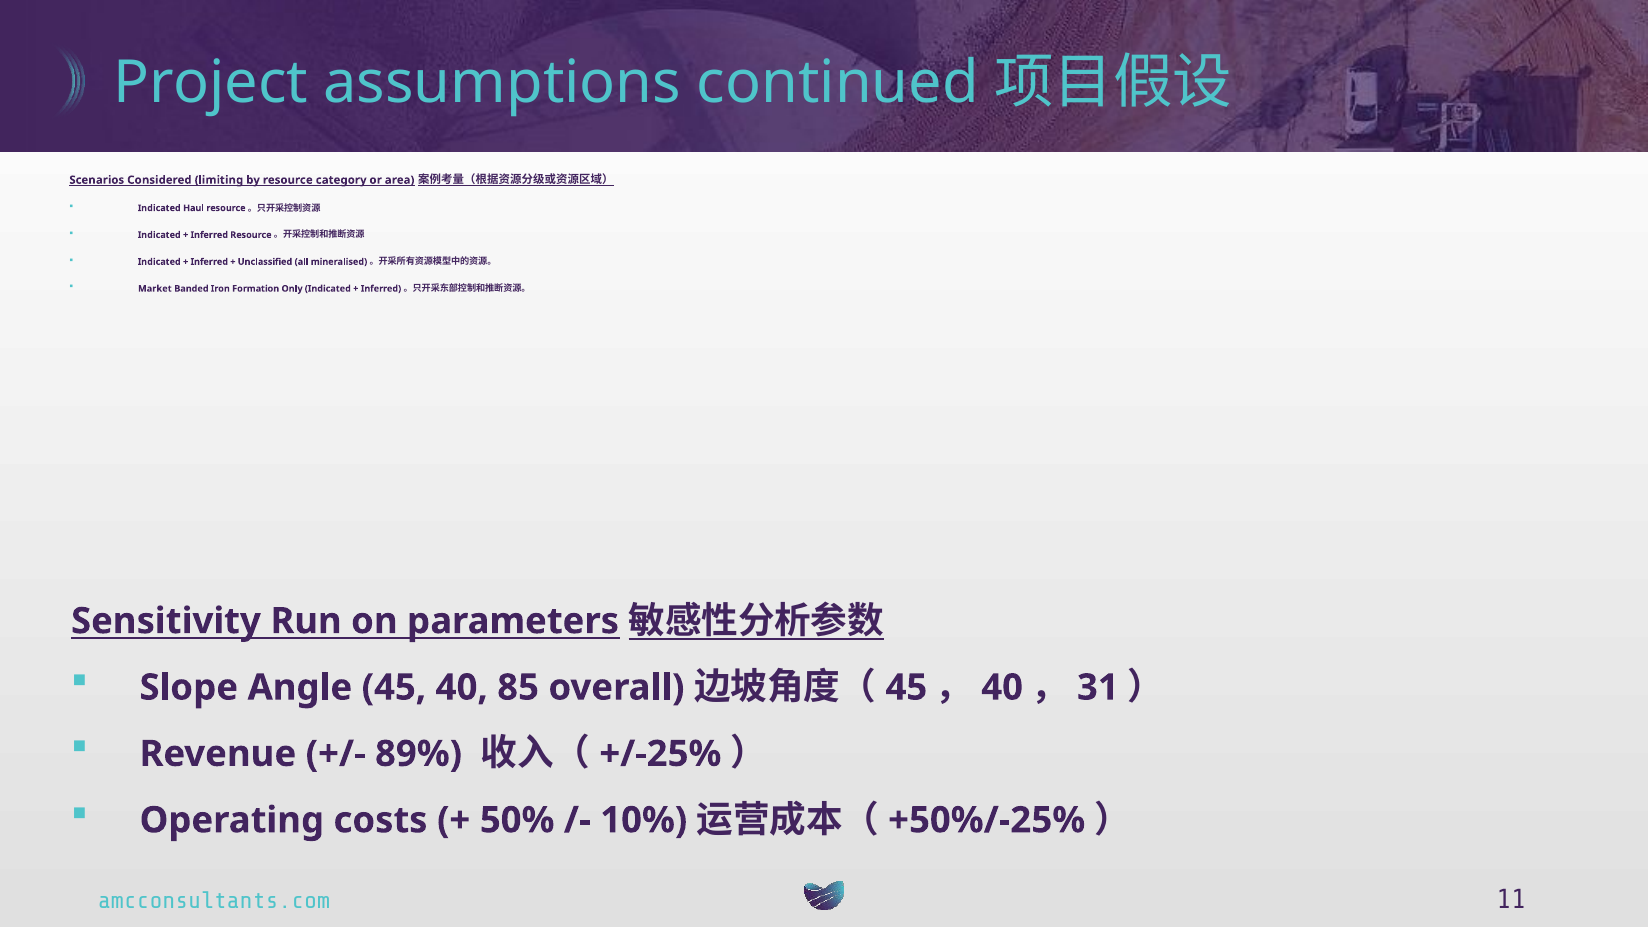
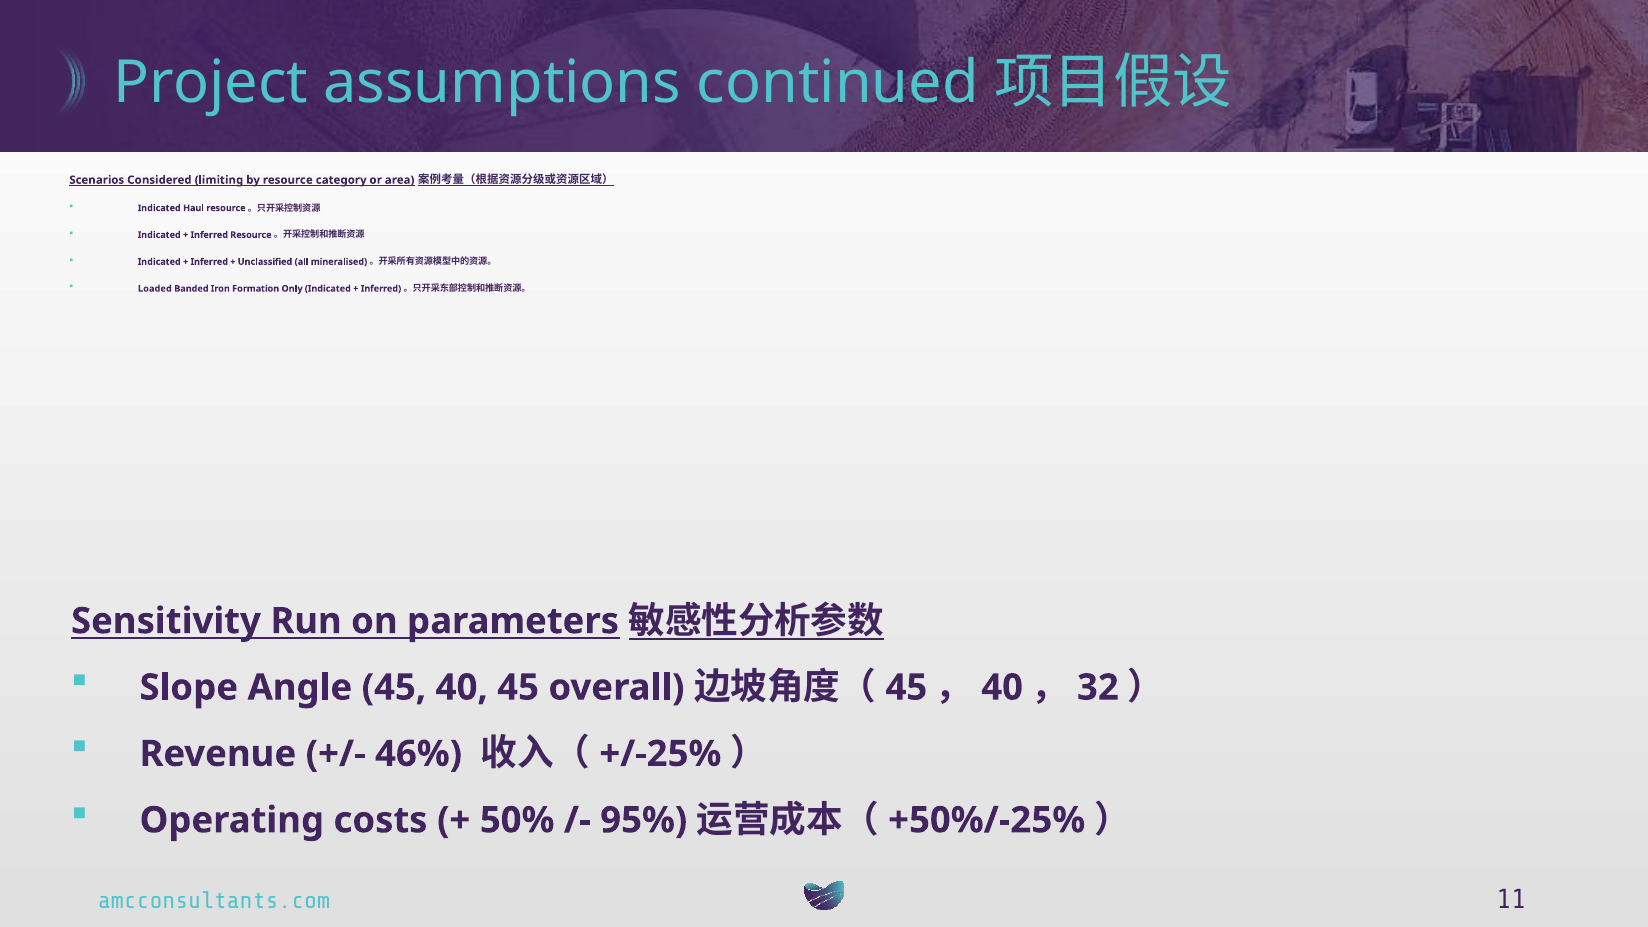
Market: Market -> Loaded
40 85: 85 -> 45
31: 31 -> 32
89%: 89% -> 46%
10%: 10% -> 95%
